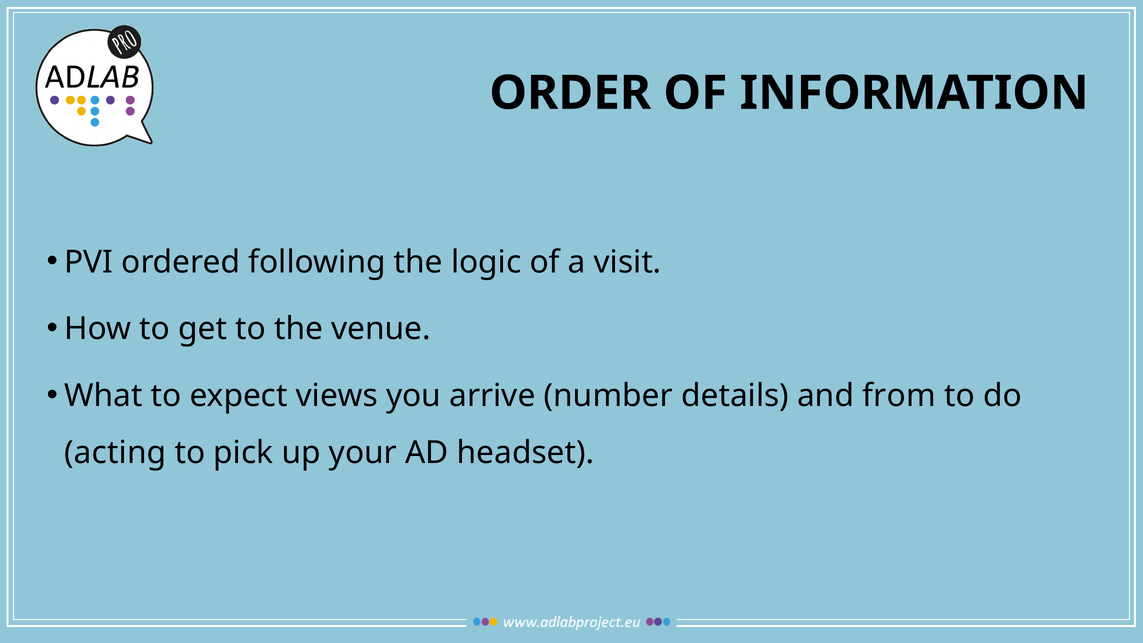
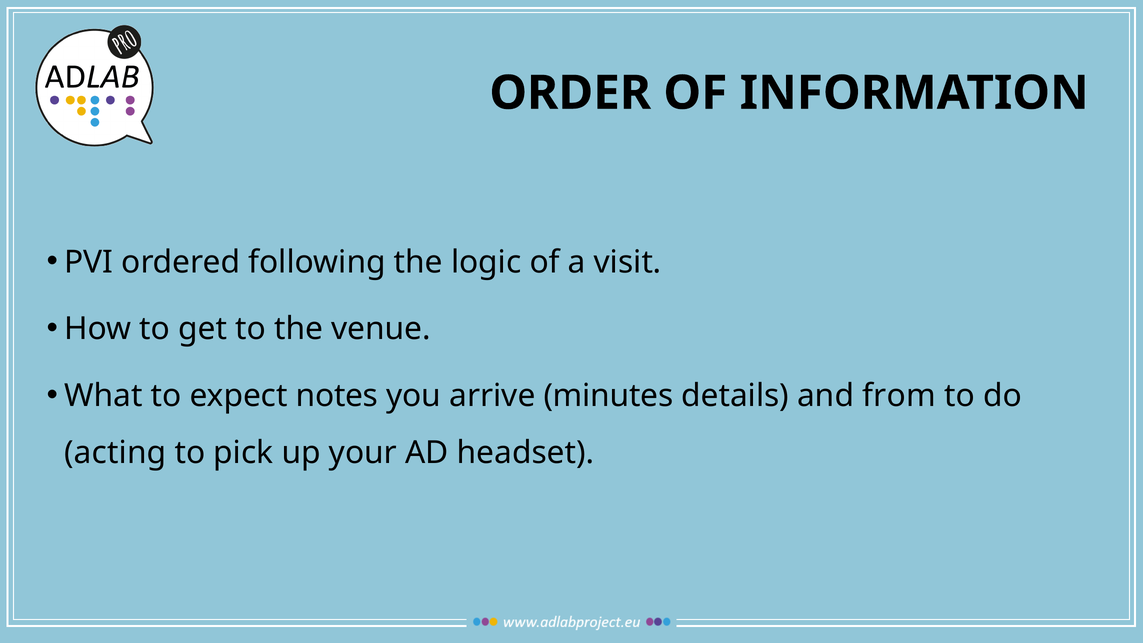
views: views -> notes
number: number -> minutes
